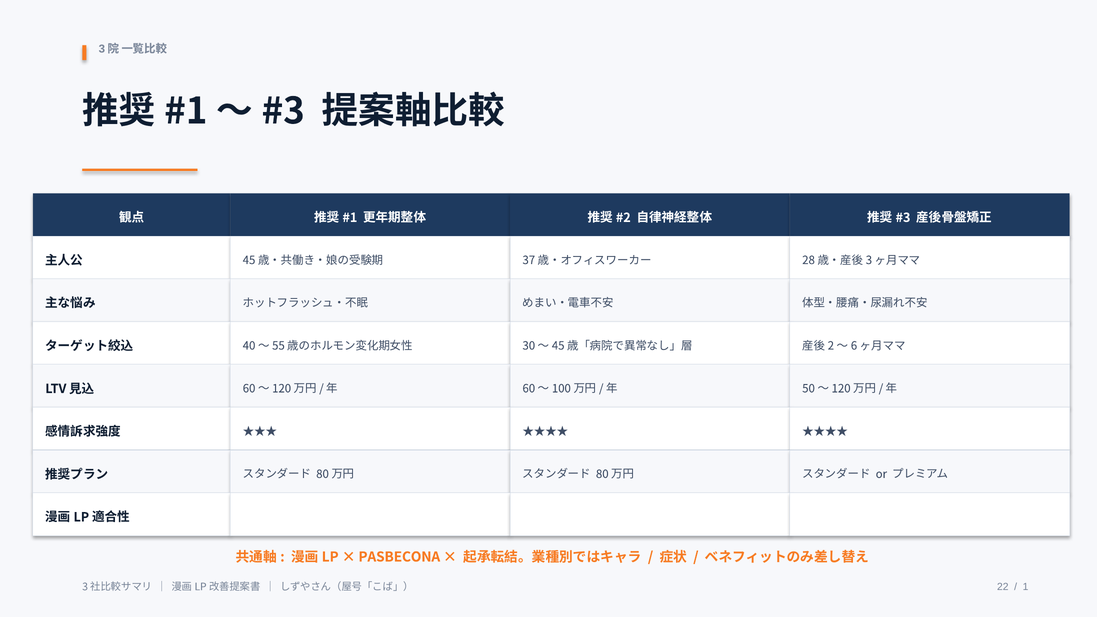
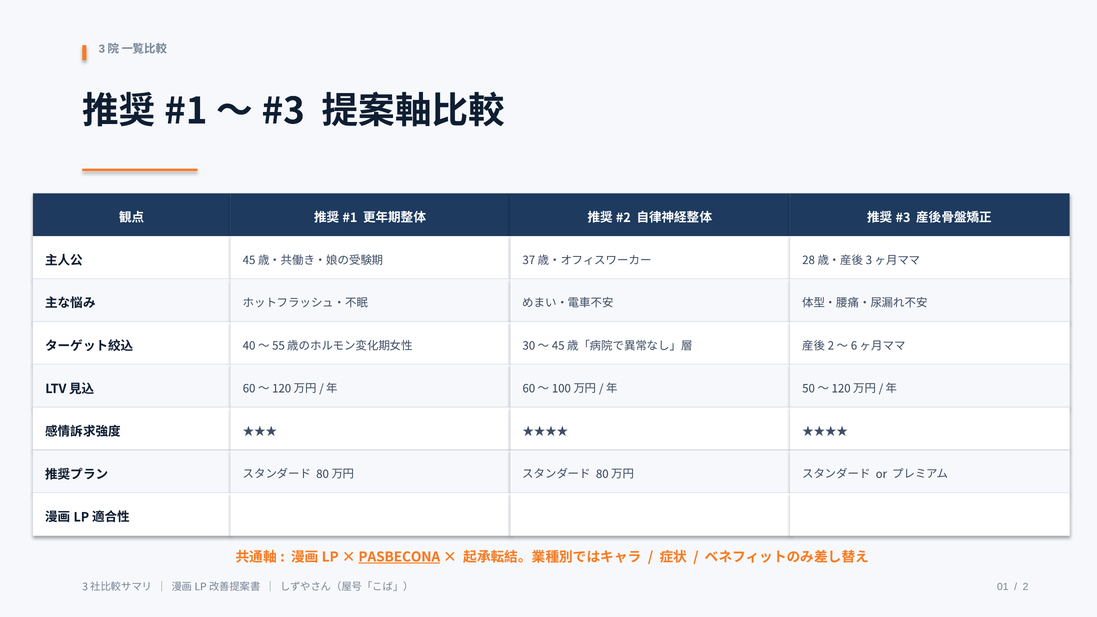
PASBECONA underline: none -> present
22: 22 -> 01
1 at (1026, 587): 1 -> 2
